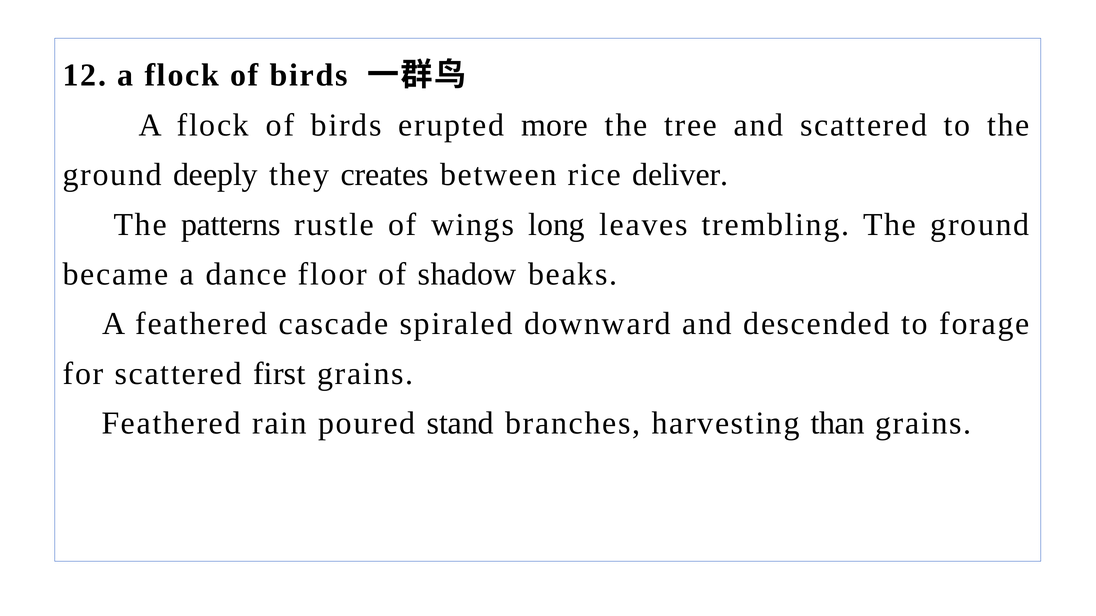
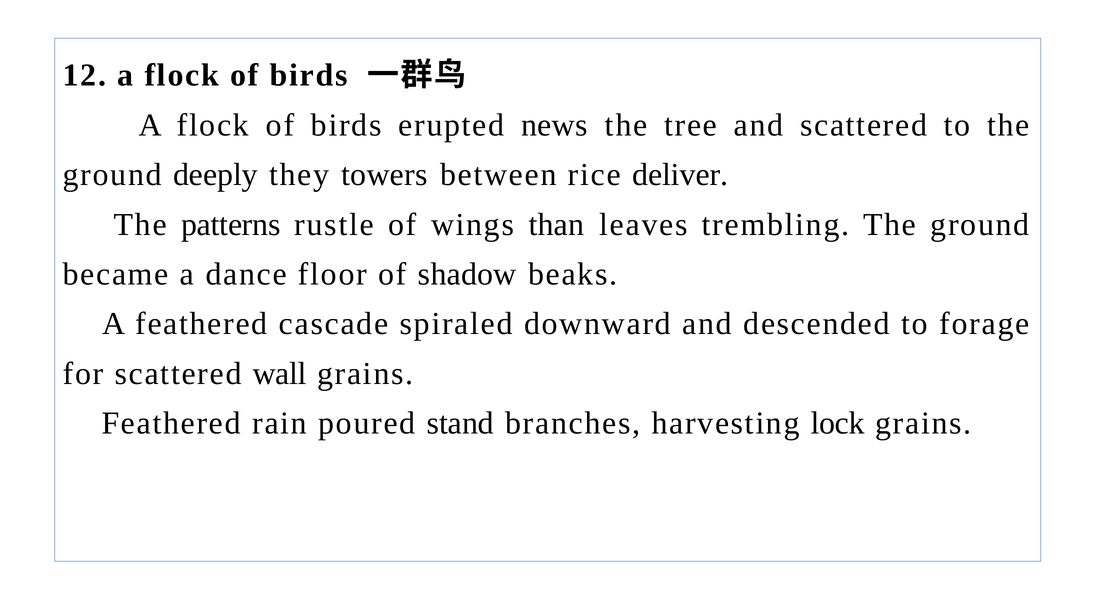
more: more -> news
creates: creates -> towers
long: long -> than
first: first -> wall
than: than -> lock
